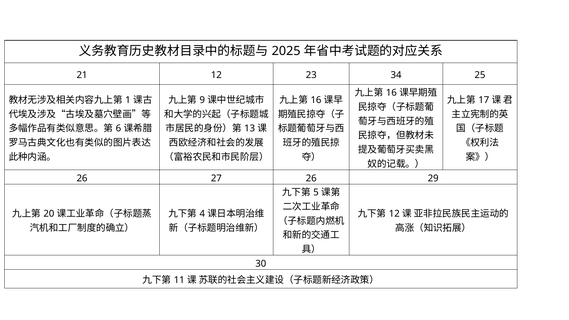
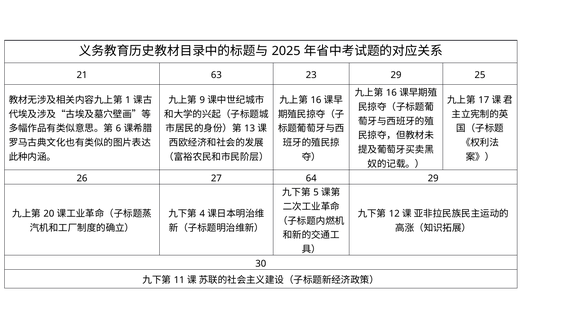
21 12: 12 -> 63
23 34: 34 -> 29
27 26: 26 -> 64
